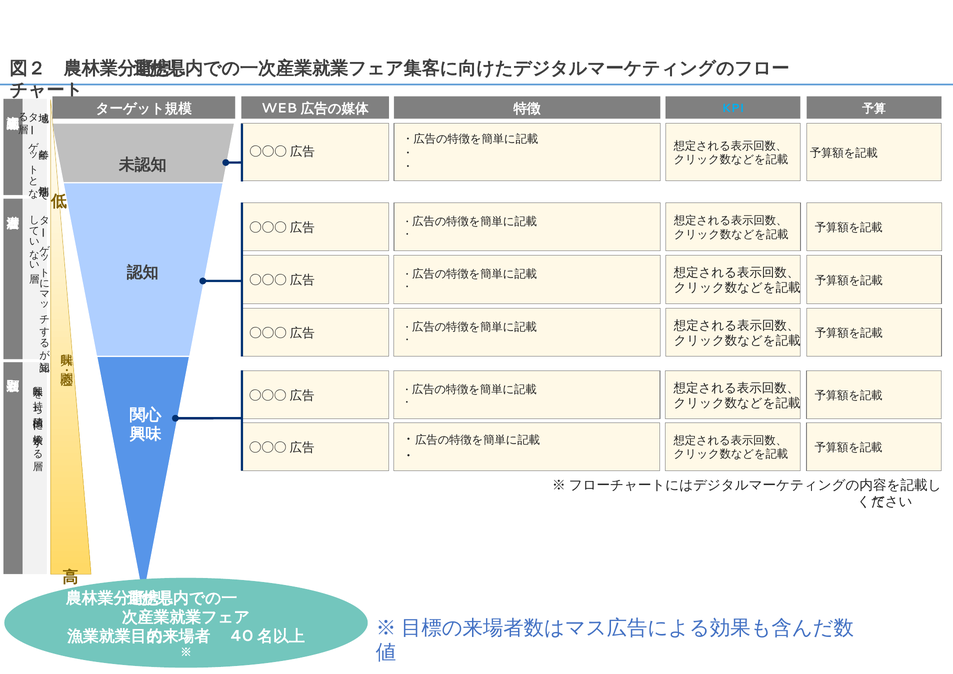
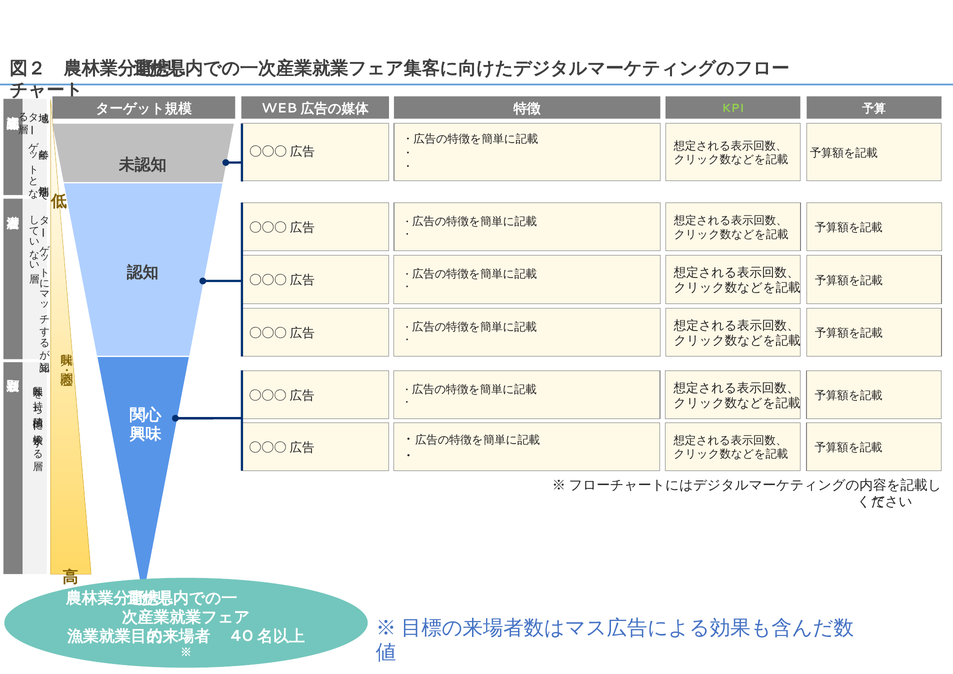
KPI colour: light blue -> light green
